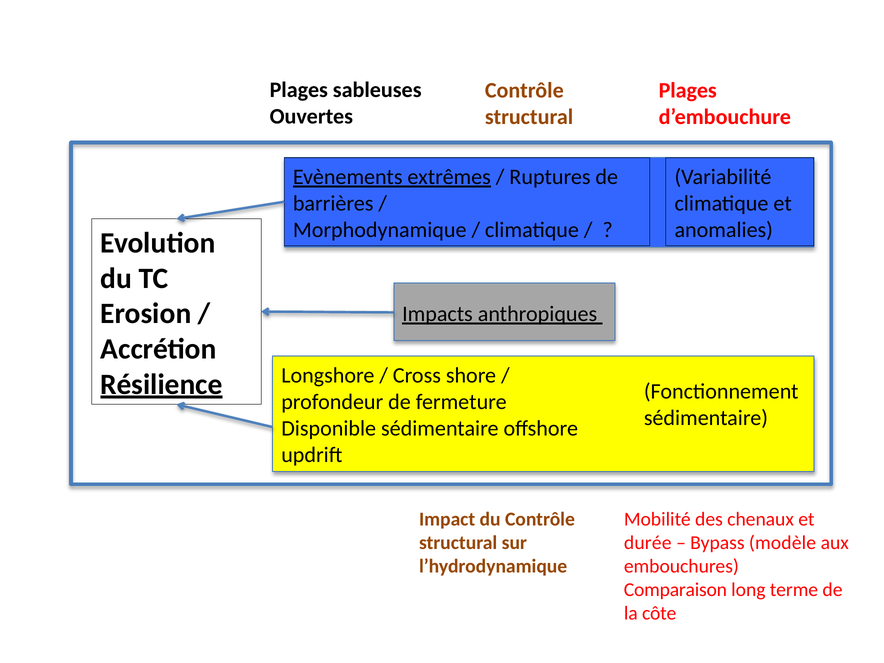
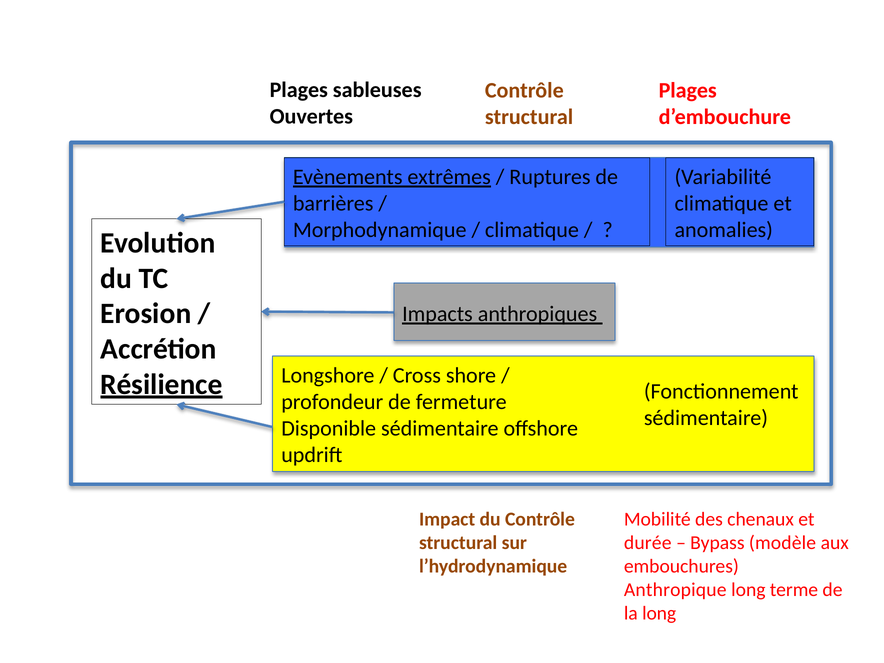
Comparaison: Comparaison -> Anthropique
la côte: côte -> long
